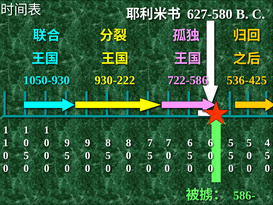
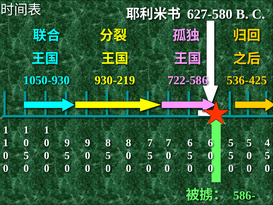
930-222: 930-222 -> 930-219
